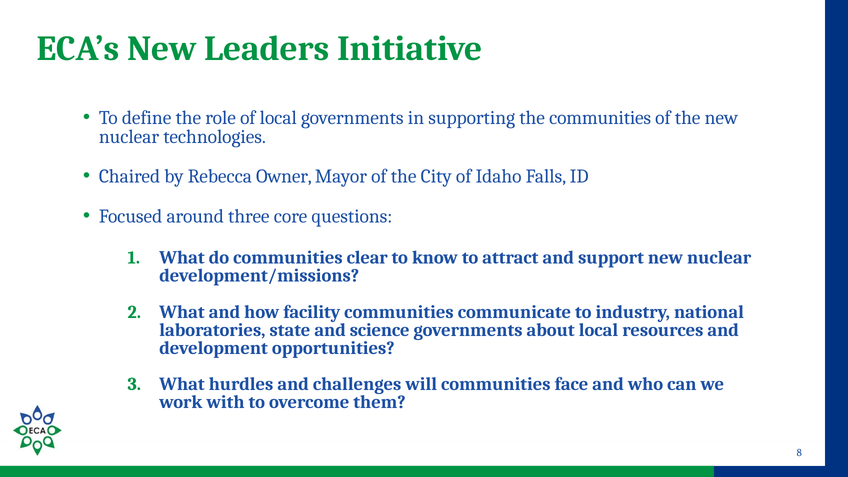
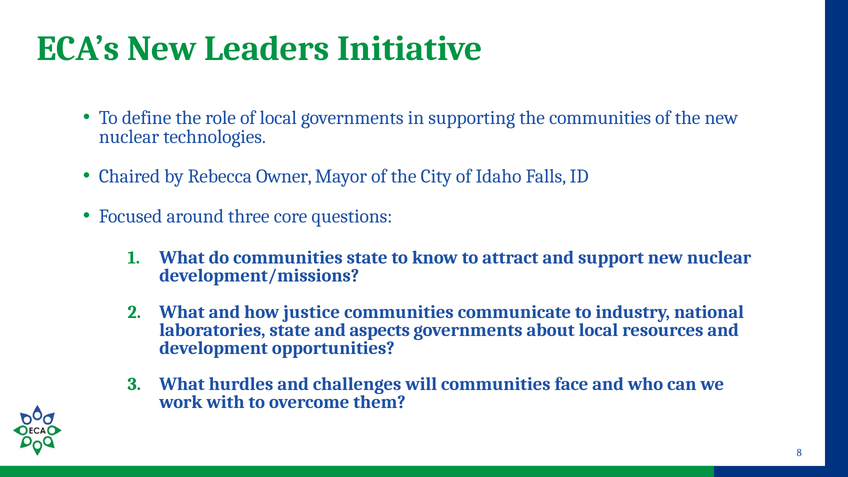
communities clear: clear -> state
facility: facility -> justice
science: science -> aspects
